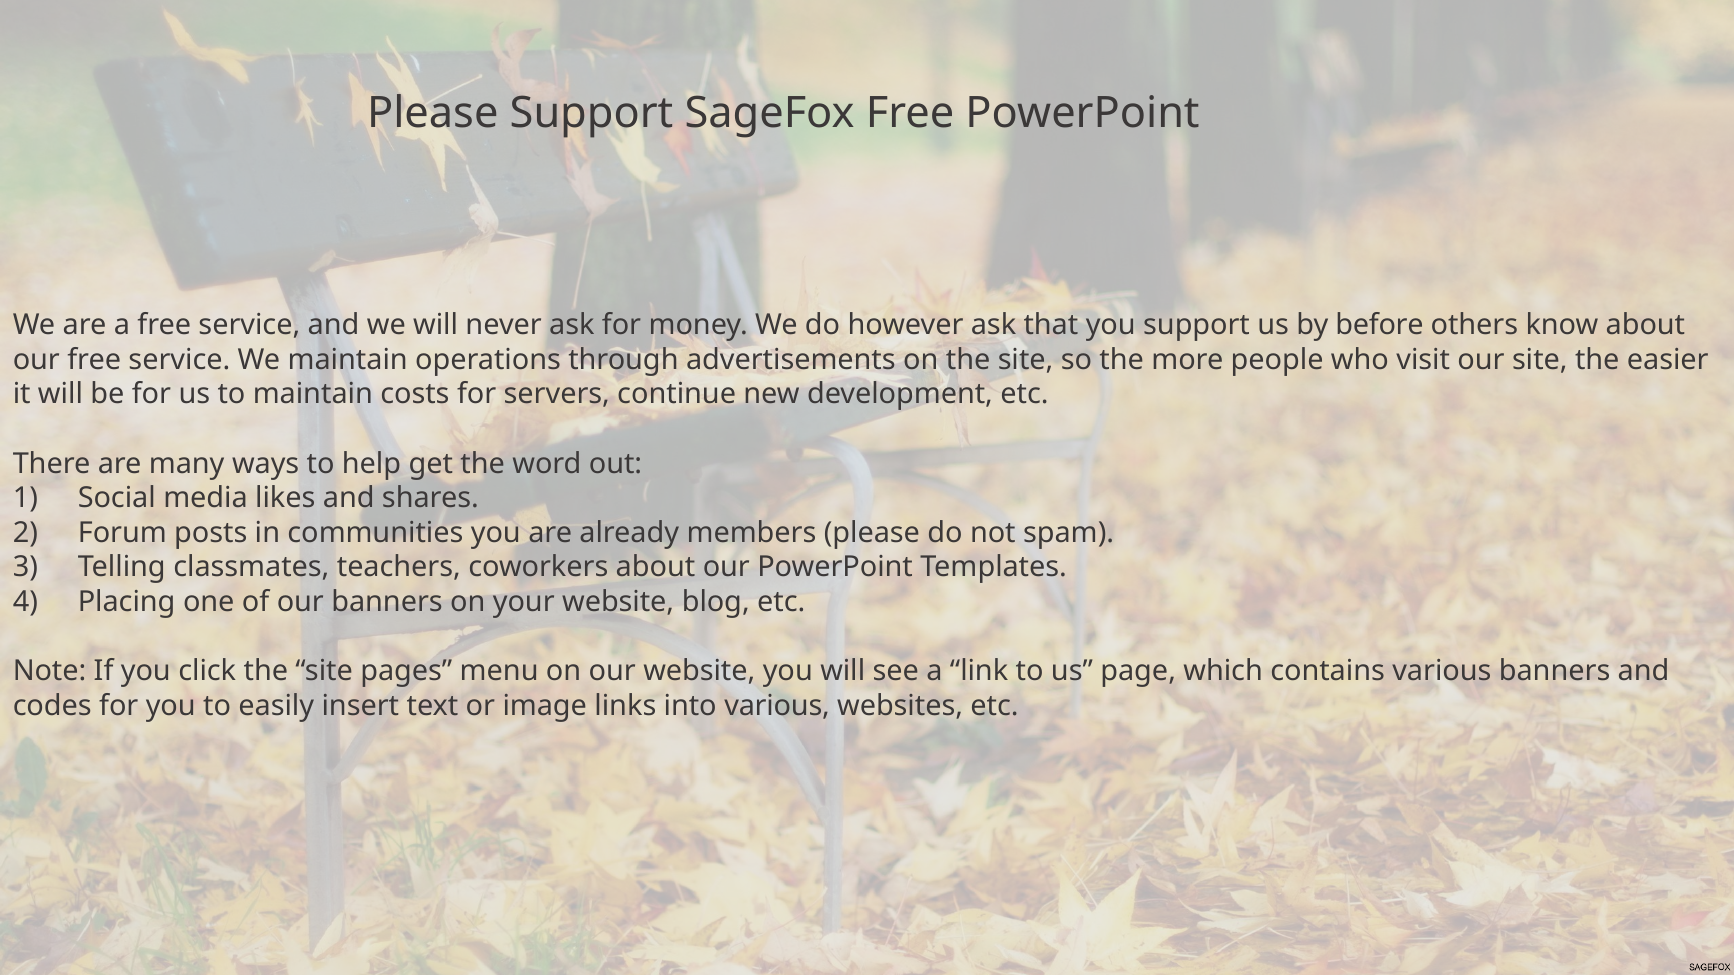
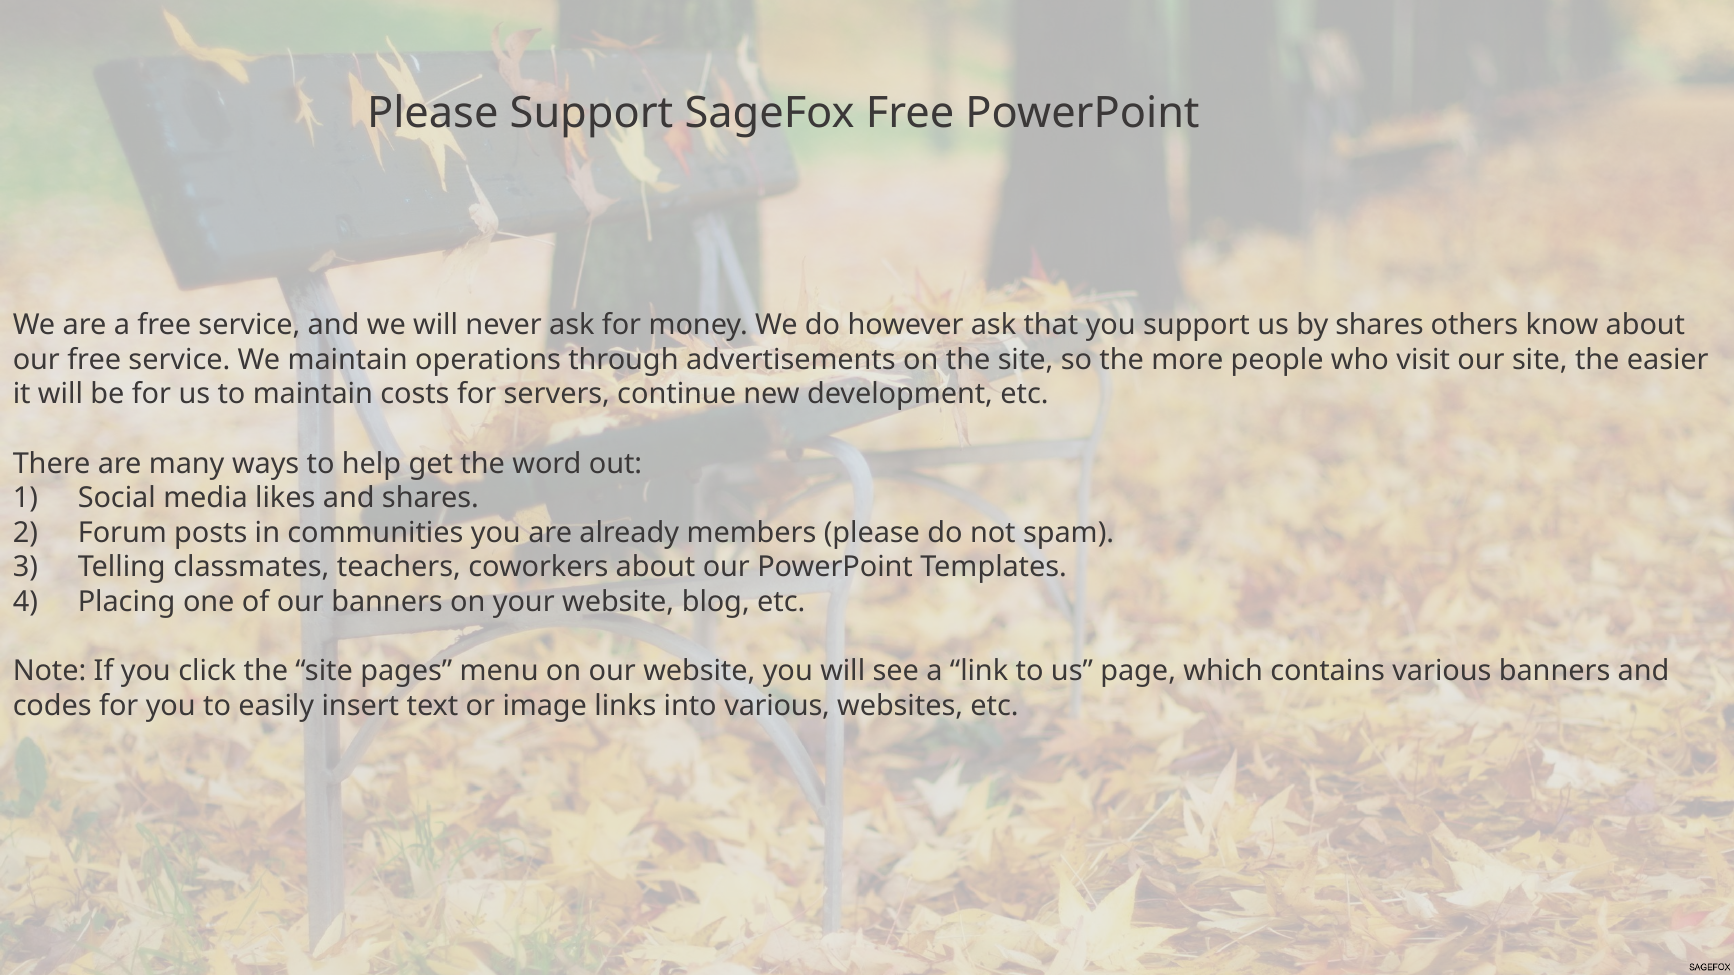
by before: before -> shares
